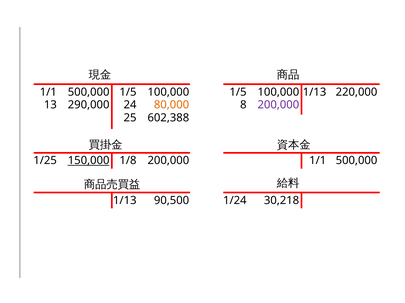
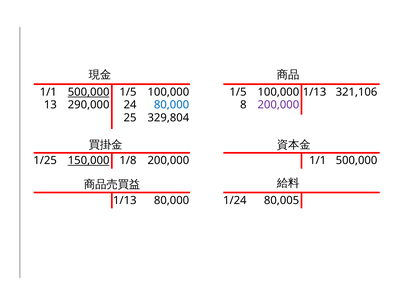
500,000 at (89, 92) underline: none -> present
220,000: 220,000 -> 321,106
80,000 at (172, 105) colour: orange -> blue
602,388: 602,388 -> 329,804
90,500 at (172, 201): 90,500 -> 80,000
30,218: 30,218 -> 80,005
